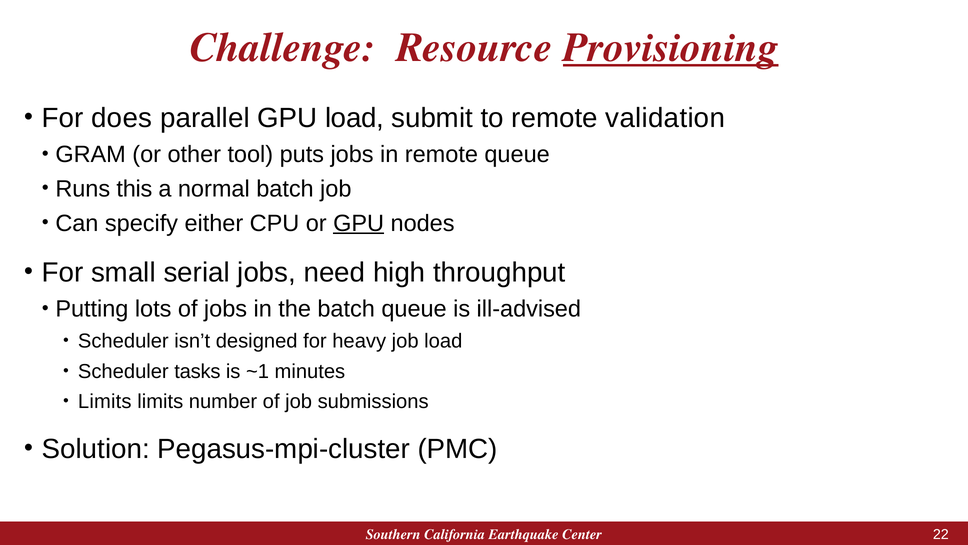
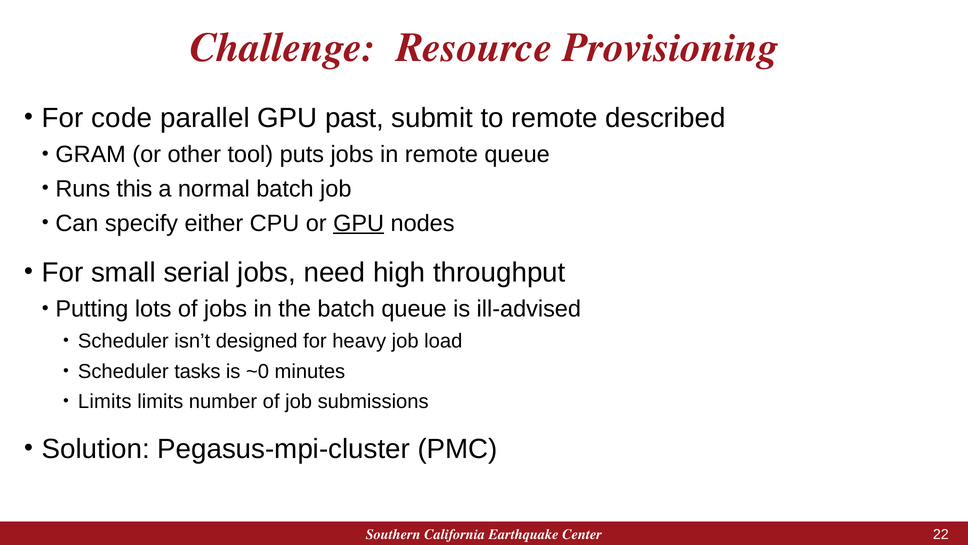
Provisioning underline: present -> none
does: does -> code
GPU load: load -> past
validation: validation -> described
~1: ~1 -> ~0
